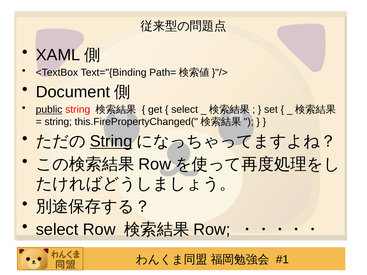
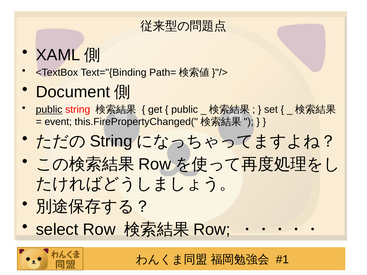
select at (185, 110): select -> public
string at (58, 122): string -> event
String at (111, 141) underline: present -> none
